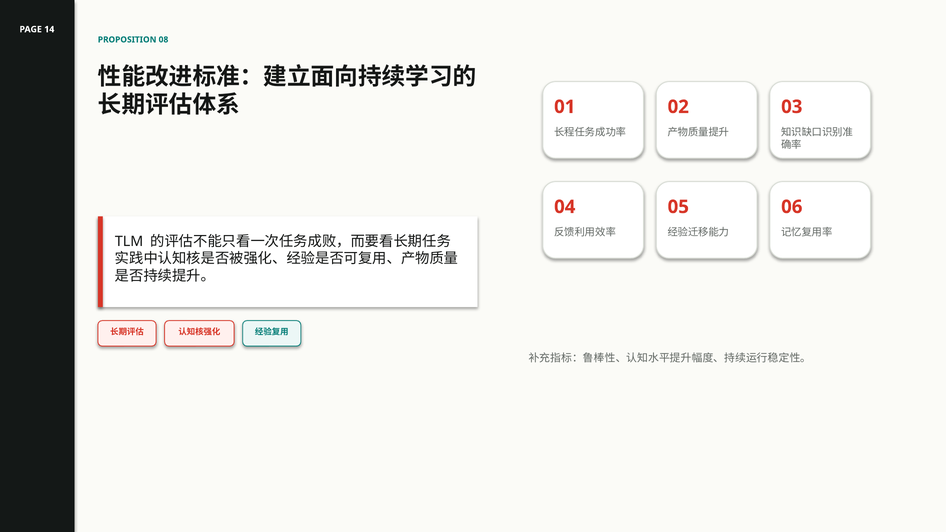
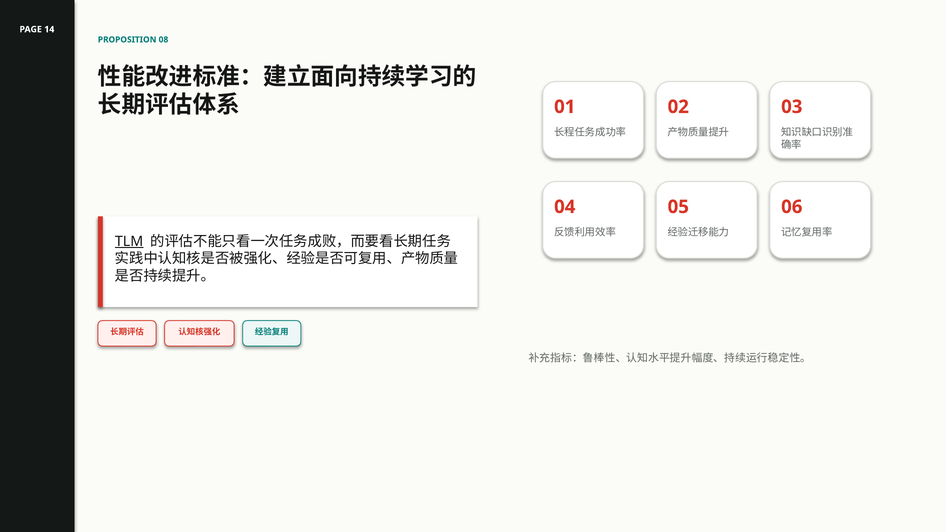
TLM underline: none -> present
